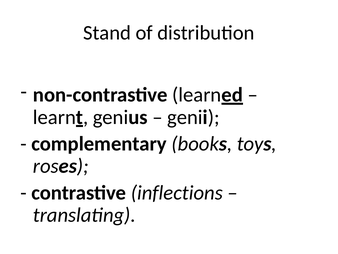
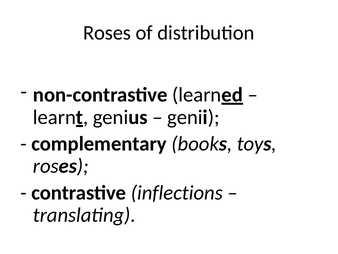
Stand at (107, 33): Stand -> Roses
